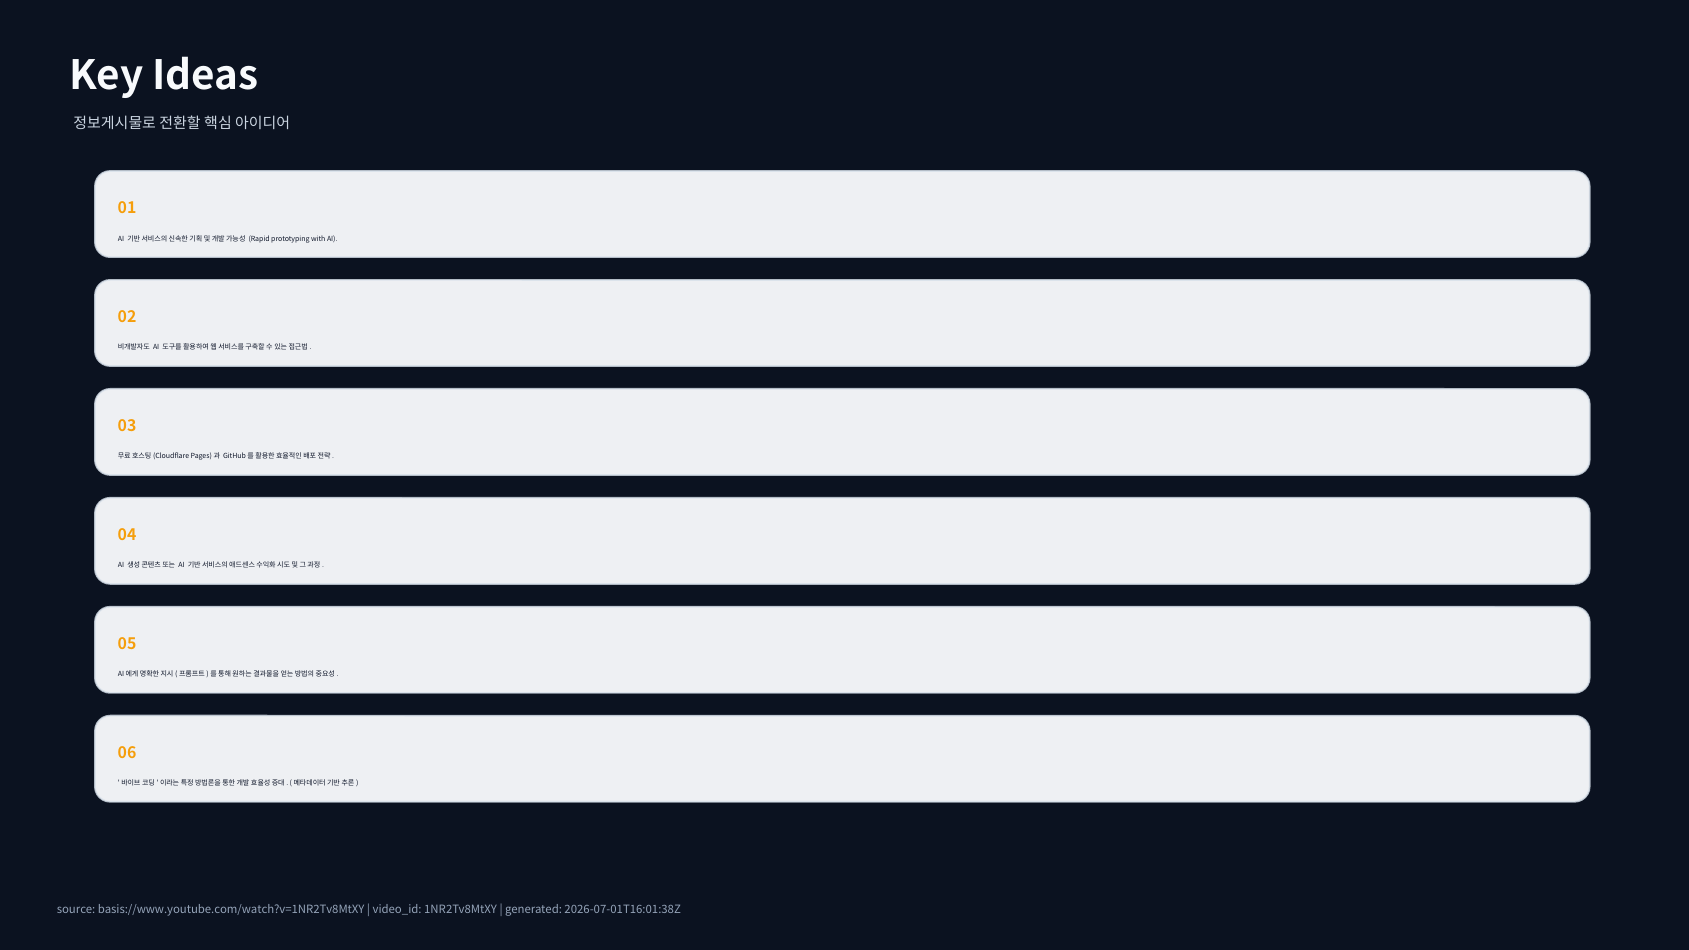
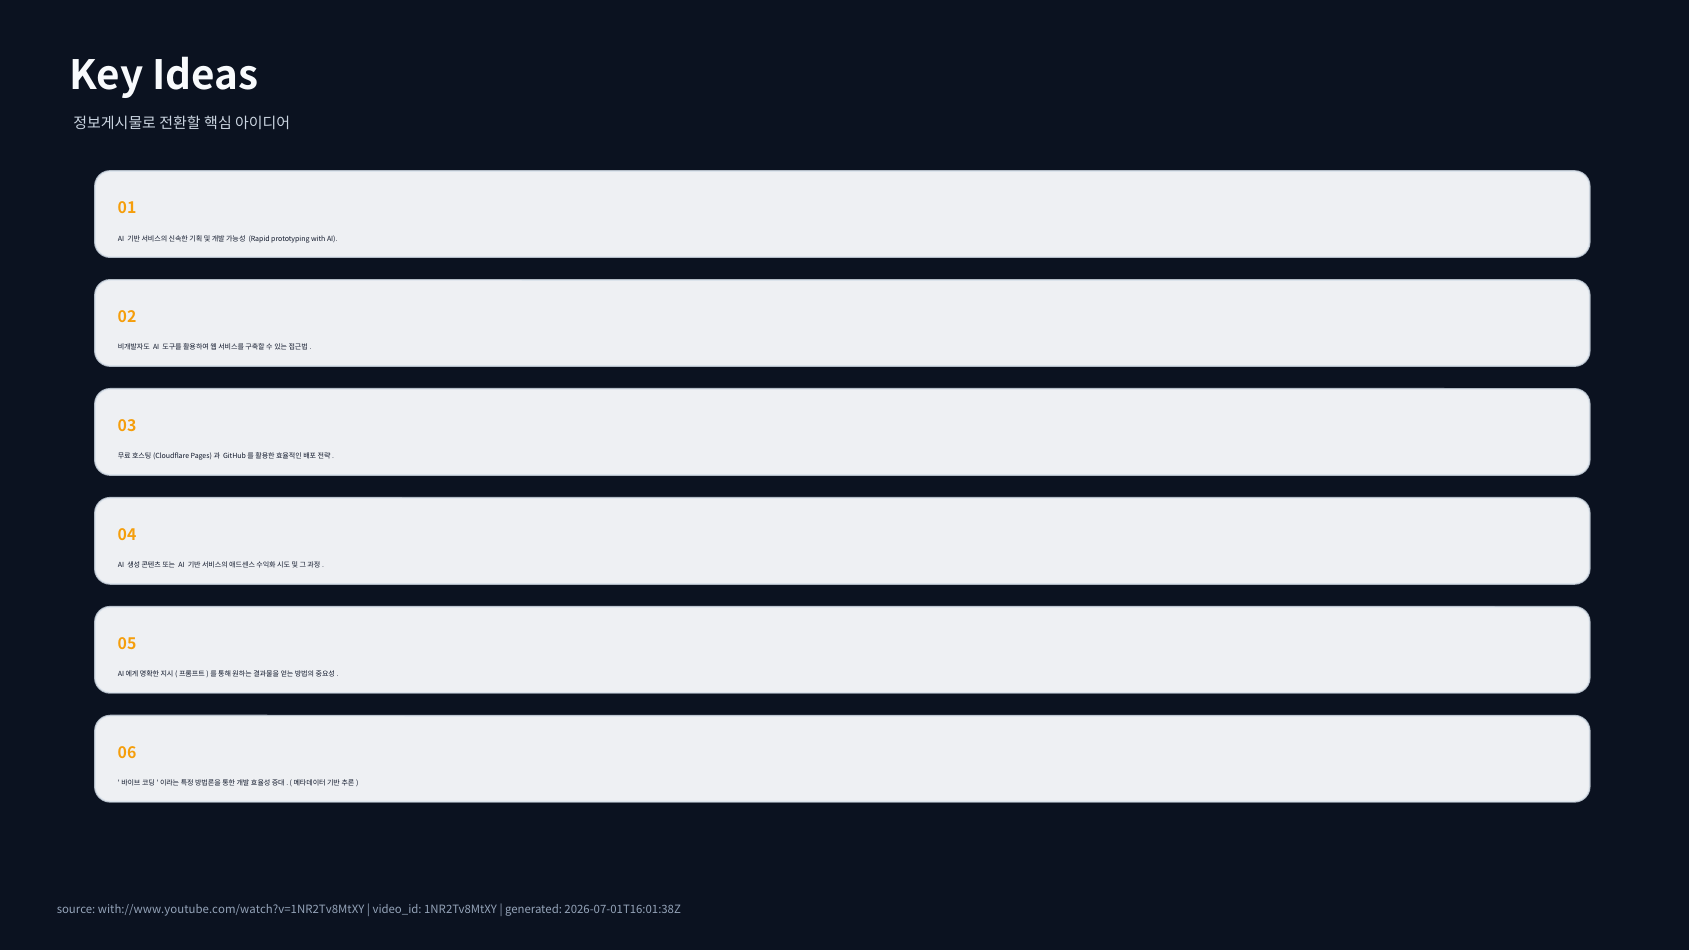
basis://www.youtube.com/watch?v=1NR2Tv8MtXY: basis://www.youtube.com/watch?v=1NR2Tv8MtXY -> with://www.youtube.com/watch?v=1NR2Tv8MtXY
